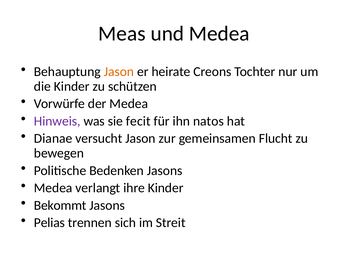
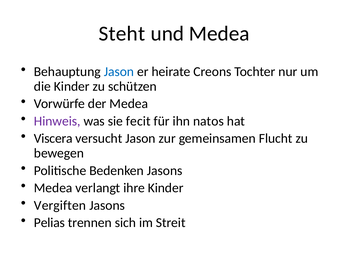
Meas: Meas -> Steht
Jason at (119, 72) colour: orange -> blue
Dianae: Dianae -> Viscera
Bekommt: Bekommt -> Vergiften
